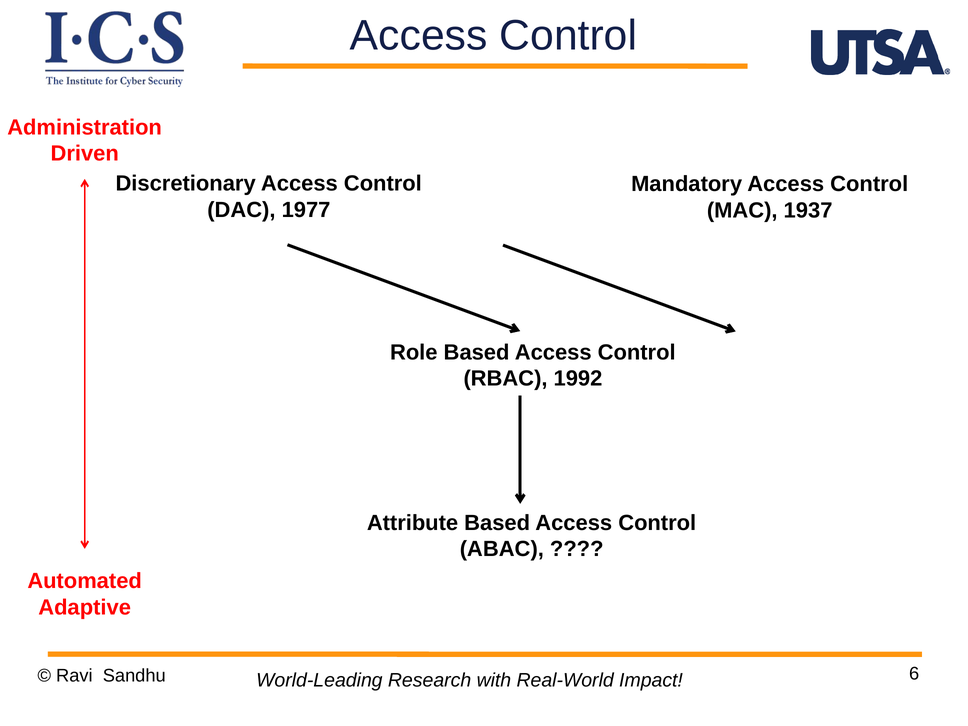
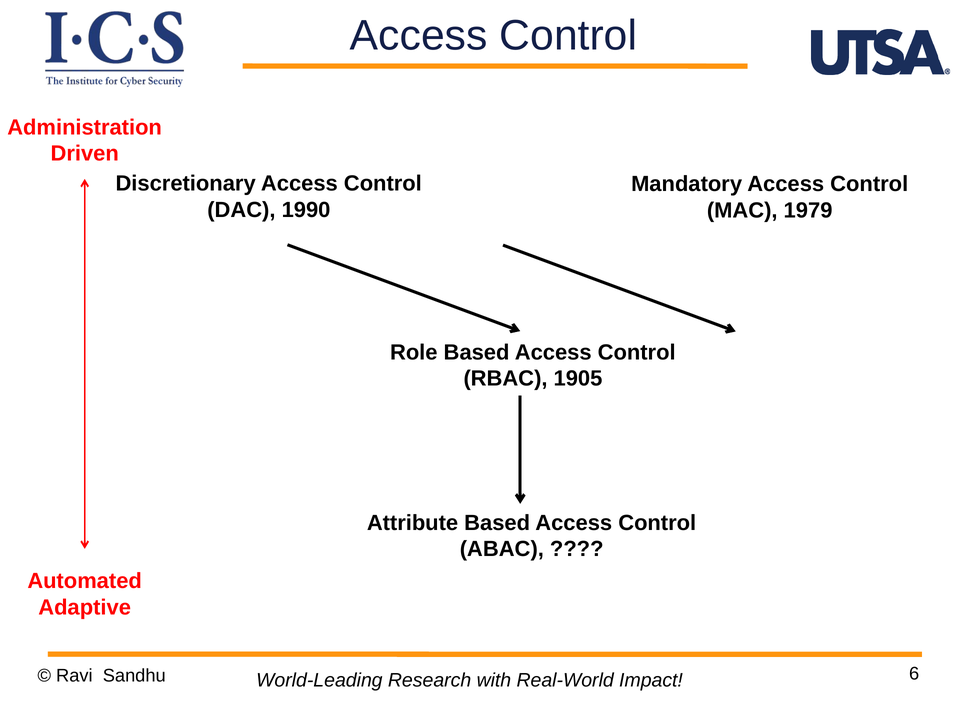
1977: 1977 -> 1990
1937: 1937 -> 1979
1992: 1992 -> 1905
